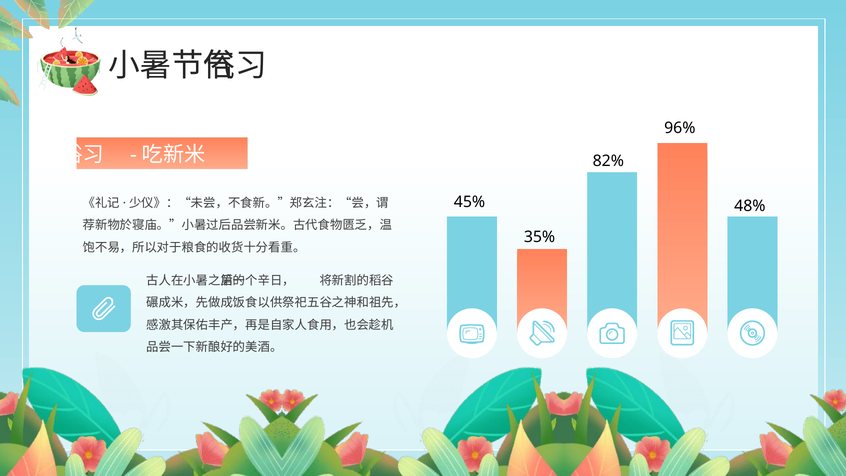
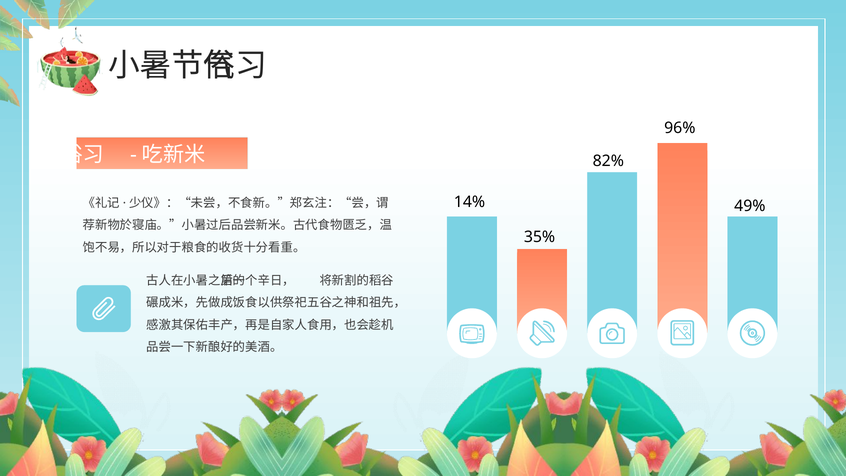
45%: 45% -> 14%
48%: 48% -> 49%
